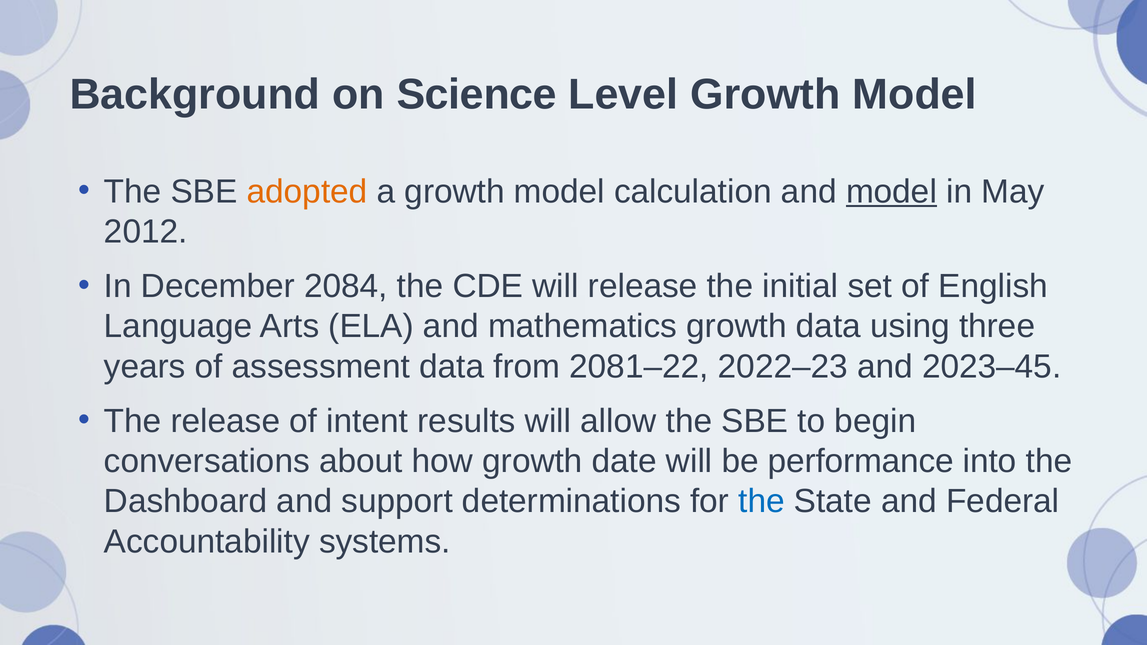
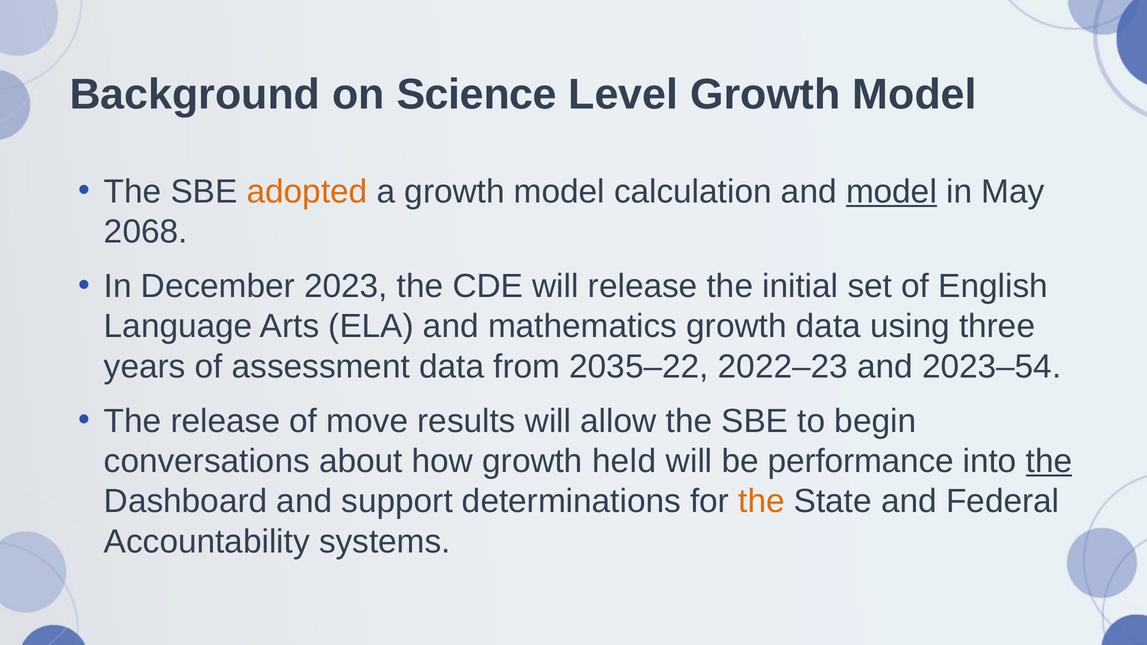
2012: 2012 -> 2068
2084: 2084 -> 2023
2081–22: 2081–22 -> 2035–22
2023–45: 2023–45 -> 2023–54
intent: intent -> move
date: date -> held
the at (1049, 461) underline: none -> present
the at (762, 501) colour: blue -> orange
